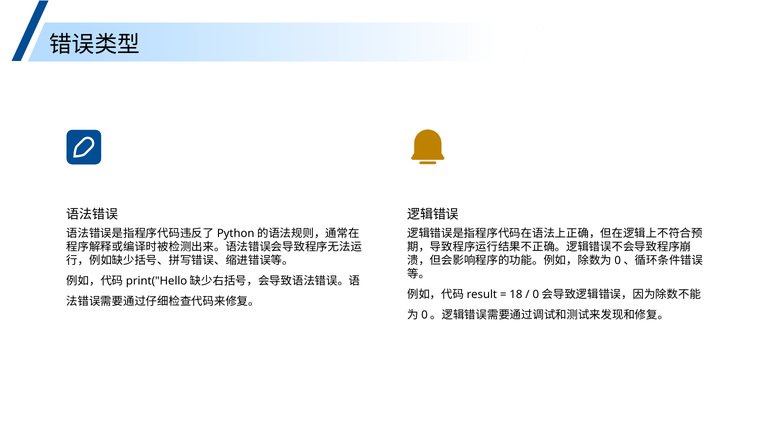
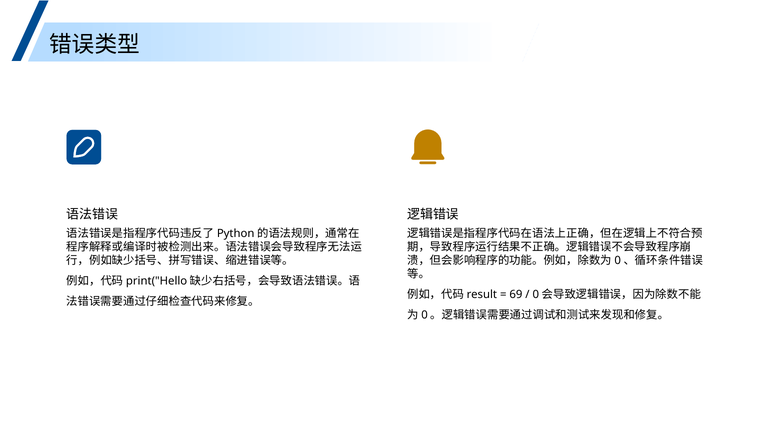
18: 18 -> 69
